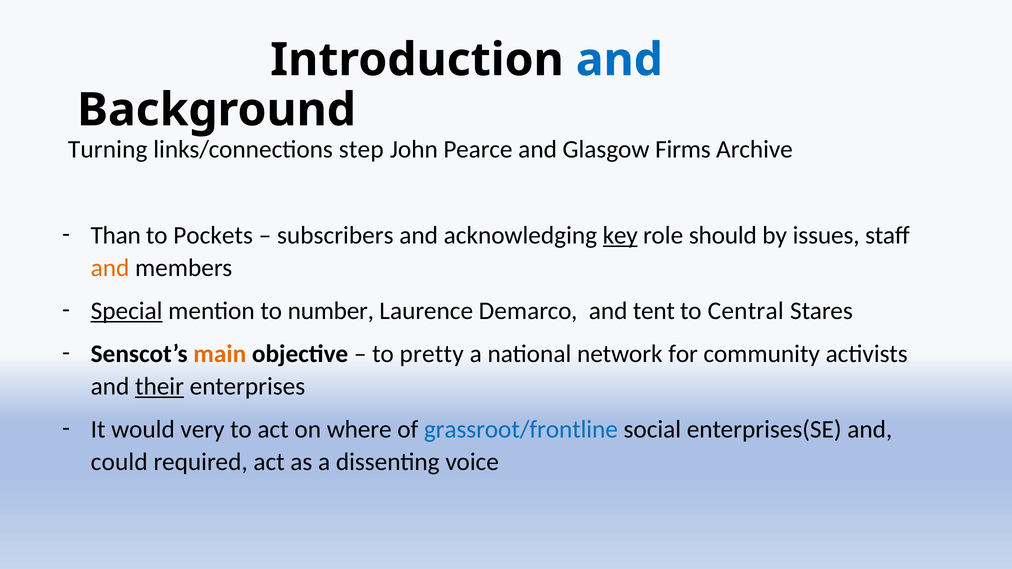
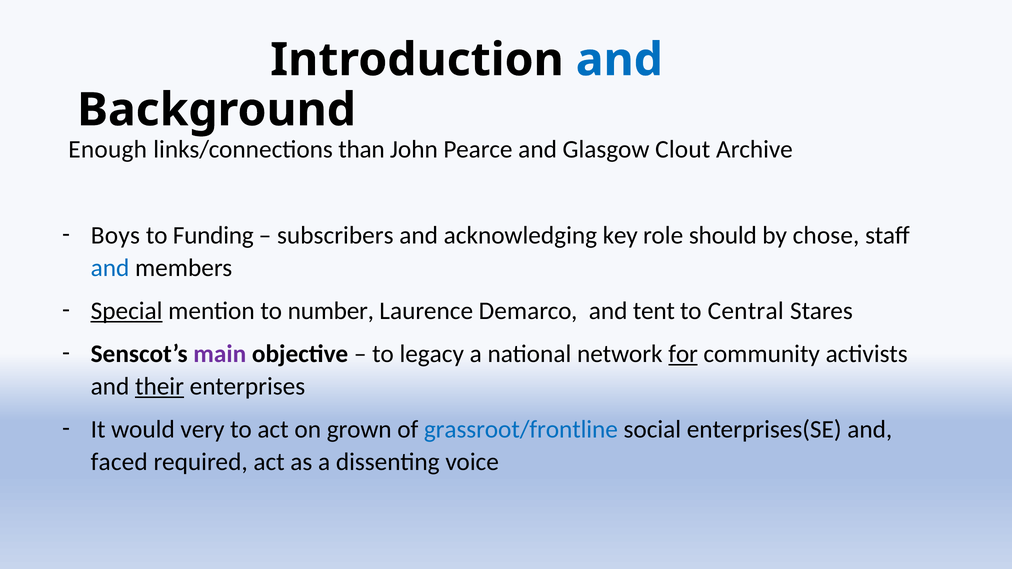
Turning: Turning -> Enough
step: step -> than
Firms: Firms -> Clout
Than: Than -> Boys
Pockets: Pockets -> Funding
key underline: present -> none
issues: issues -> chose
and at (110, 268) colour: orange -> blue
main colour: orange -> purple
pretty: pretty -> legacy
for underline: none -> present
where: where -> grown
could: could -> faced
